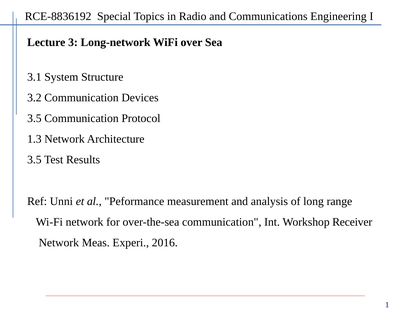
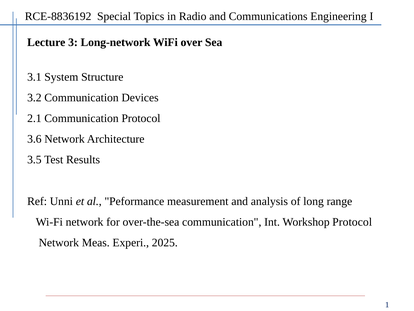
3.5 at (34, 118): 3.5 -> 2.1
1.3: 1.3 -> 3.6
Workshop Receiver: Receiver -> Protocol
2016: 2016 -> 2025
